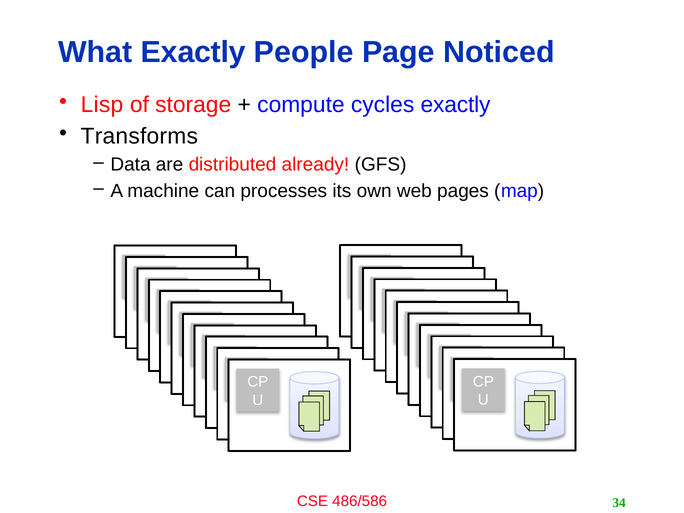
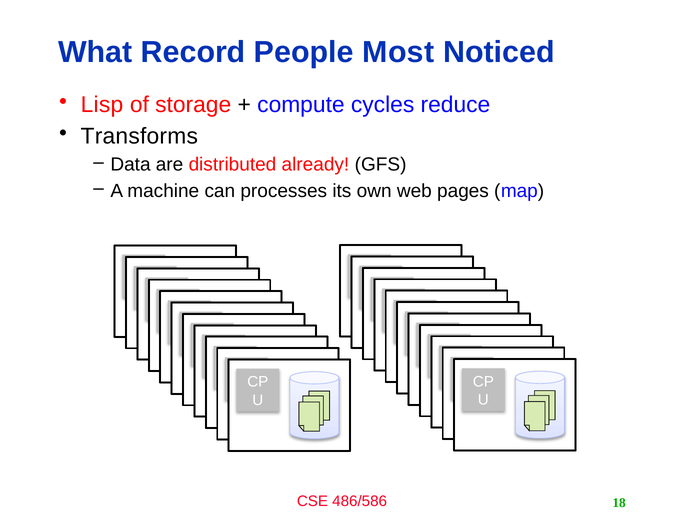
What Exactly: Exactly -> Record
Page: Page -> Most
cycles exactly: exactly -> reduce
34: 34 -> 18
